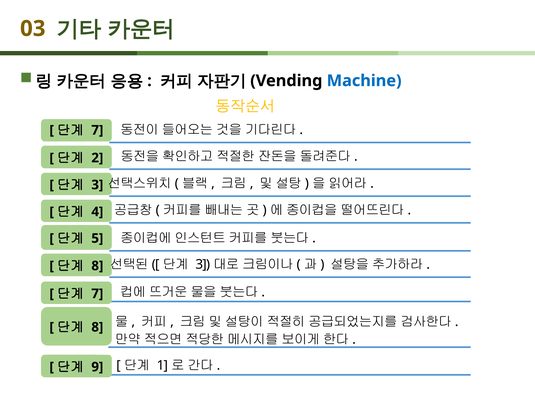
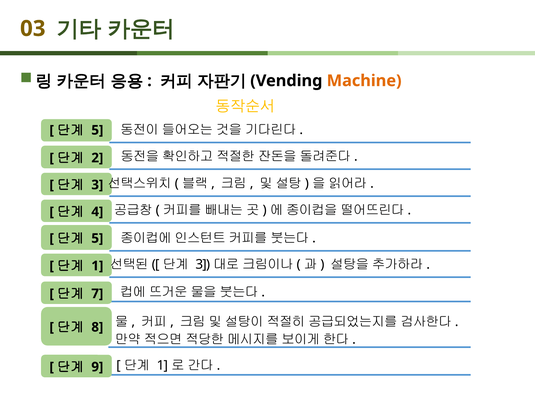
Machine colour: blue -> orange
7 at (97, 130): 7 -> 5
8 at (97, 266): 8 -> 1
